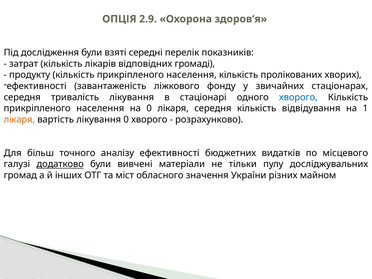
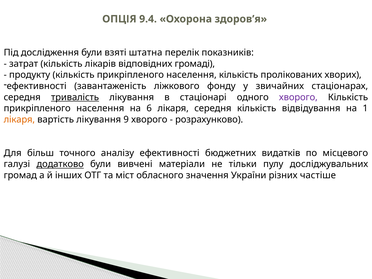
2.9: 2.9 -> 9.4
середні: середні -> штатна
тривалість underline: none -> present
хворого at (298, 97) colour: blue -> purple
на 0: 0 -> 6
лікування 0: 0 -> 9
майном: майном -> частіше
